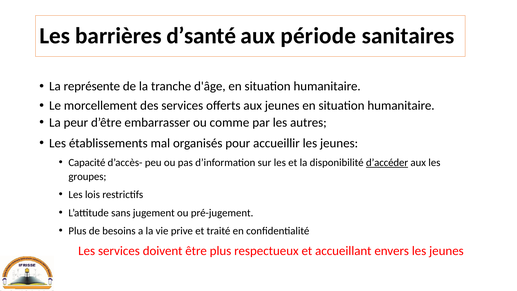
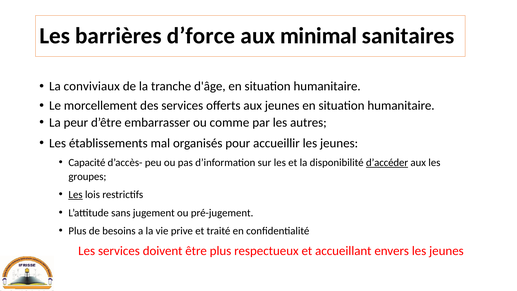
d’santé: d’santé -> d’force
période: période -> minimal
représente: représente -> conviviaux
Les at (76, 195) underline: none -> present
